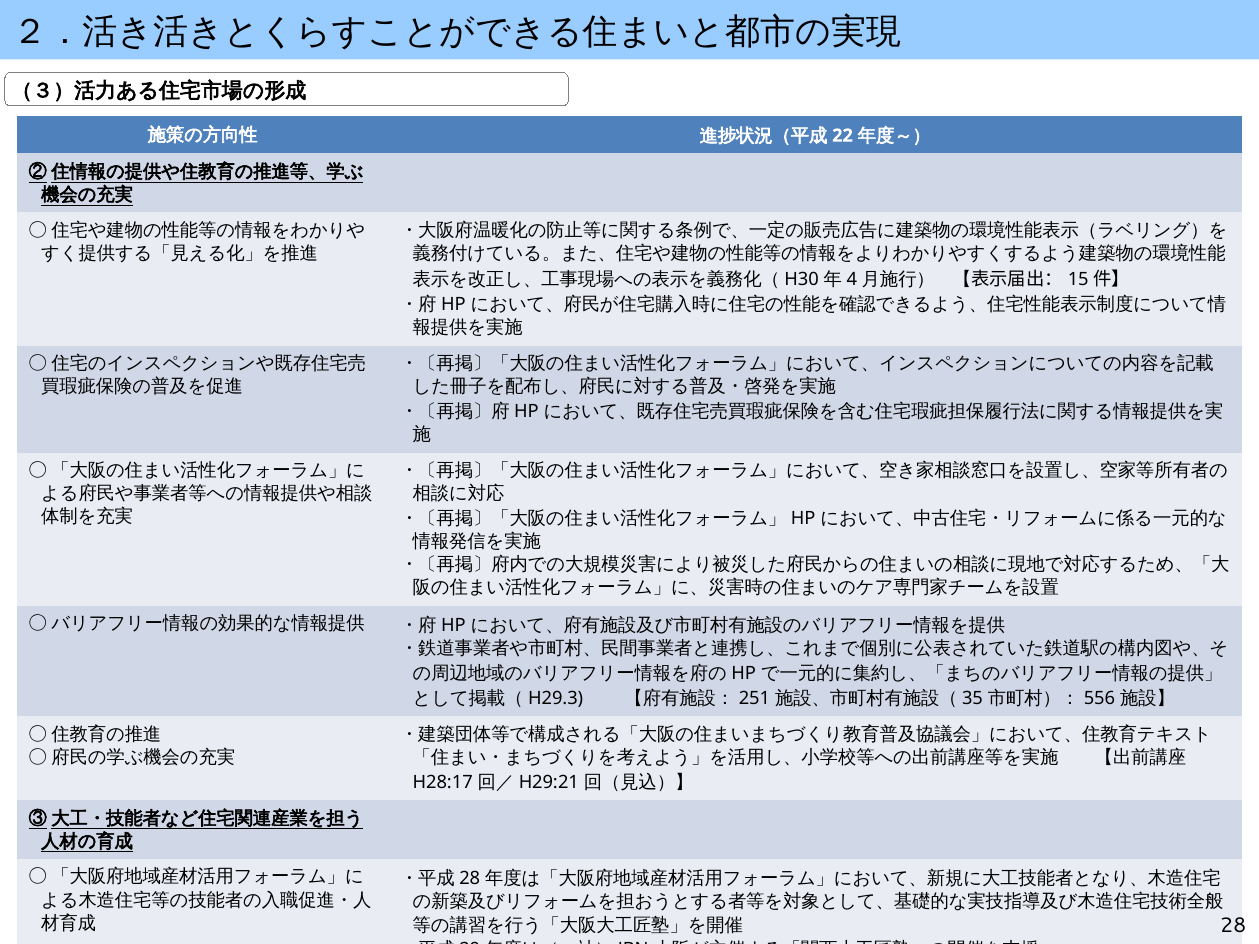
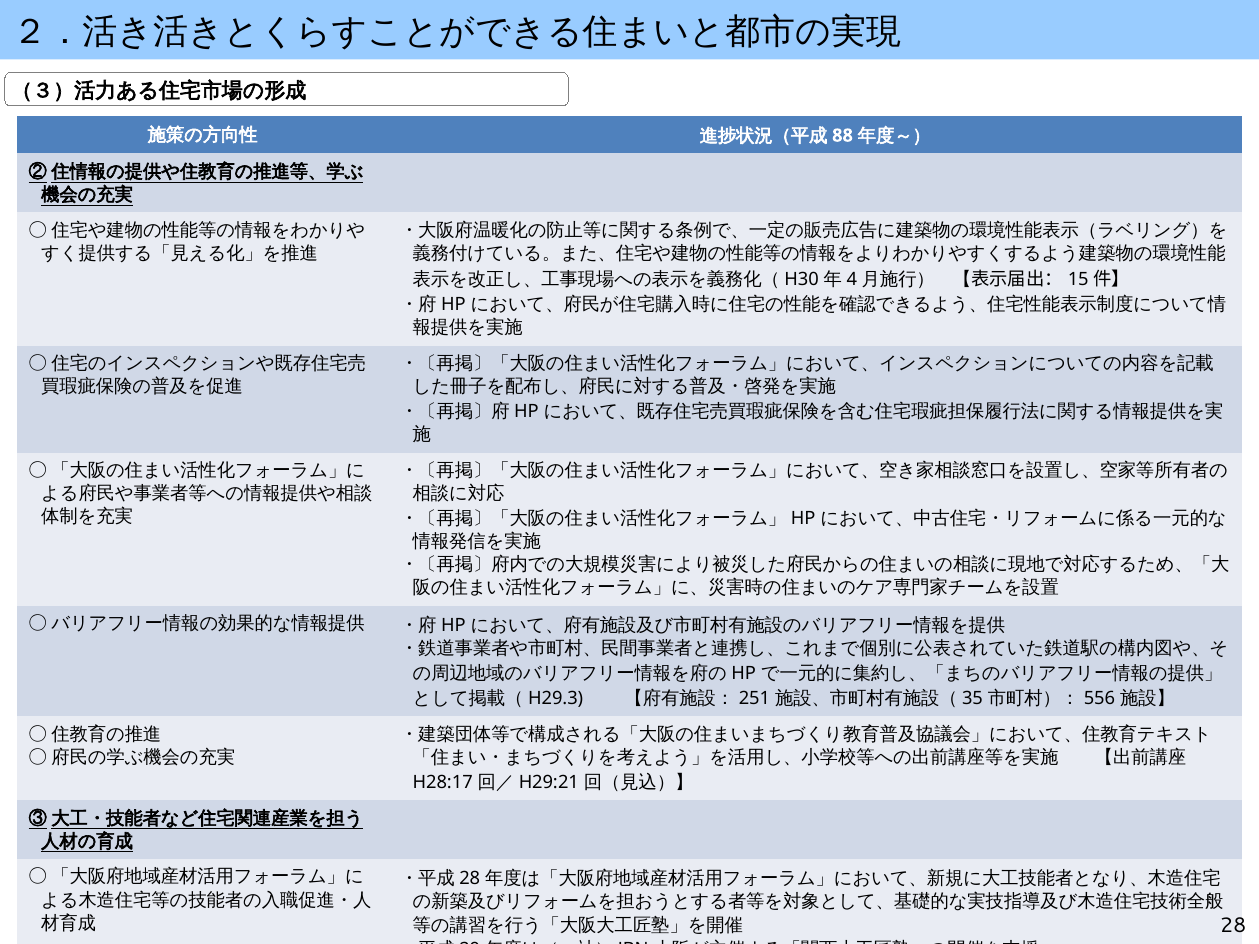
22: 22 -> 88
